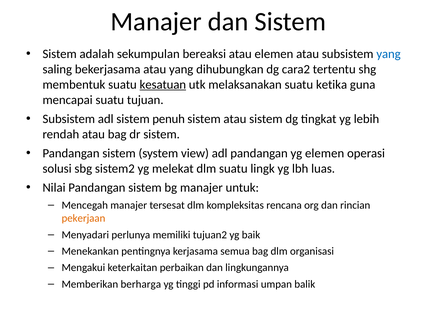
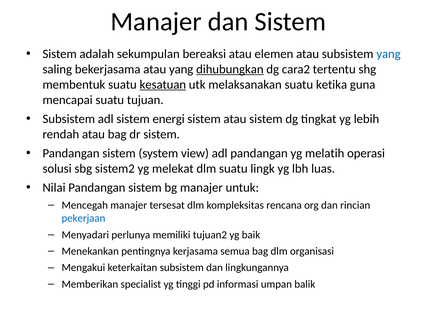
dihubungkan underline: none -> present
penuh: penuh -> energi
yg elemen: elemen -> melatih
pekerjaan colour: orange -> blue
keterkaitan perbaikan: perbaikan -> subsistem
berharga: berharga -> specialist
